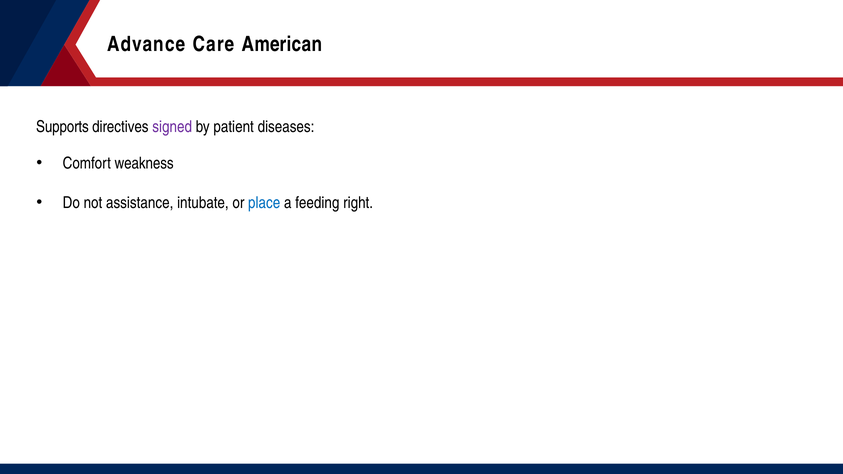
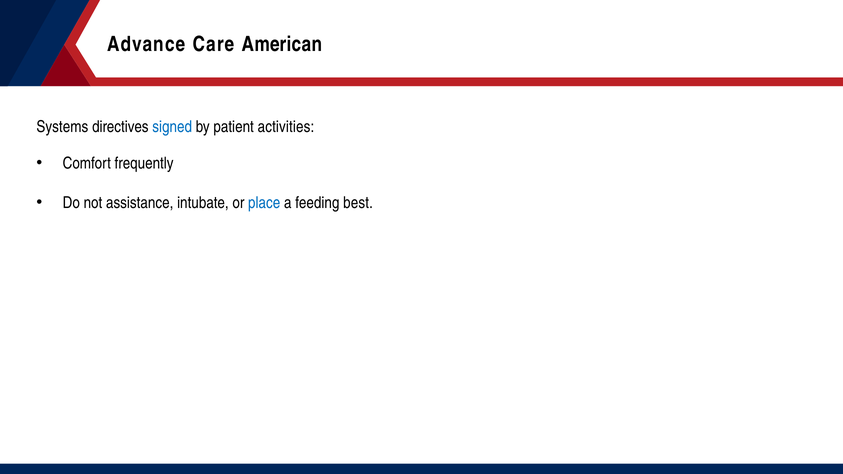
Supports: Supports -> Systems
signed colour: purple -> blue
diseases: diseases -> activities
weakness: weakness -> frequently
right: right -> best
